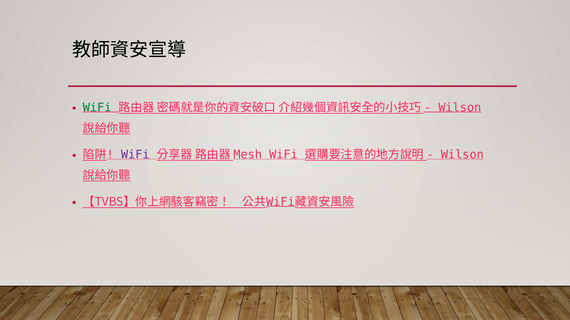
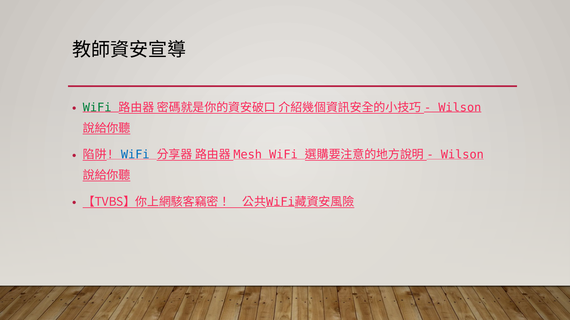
WiFi at (135, 155) colour: purple -> blue
